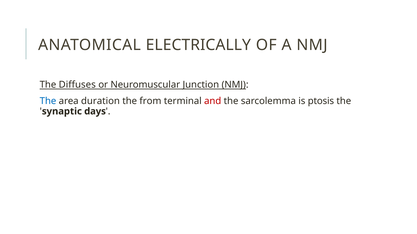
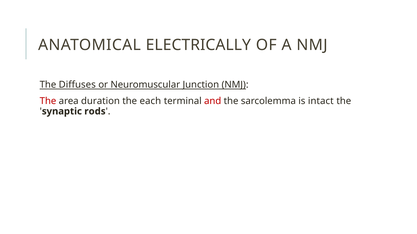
The at (48, 101) colour: blue -> red
from: from -> each
ptosis: ptosis -> intact
days: days -> rods
